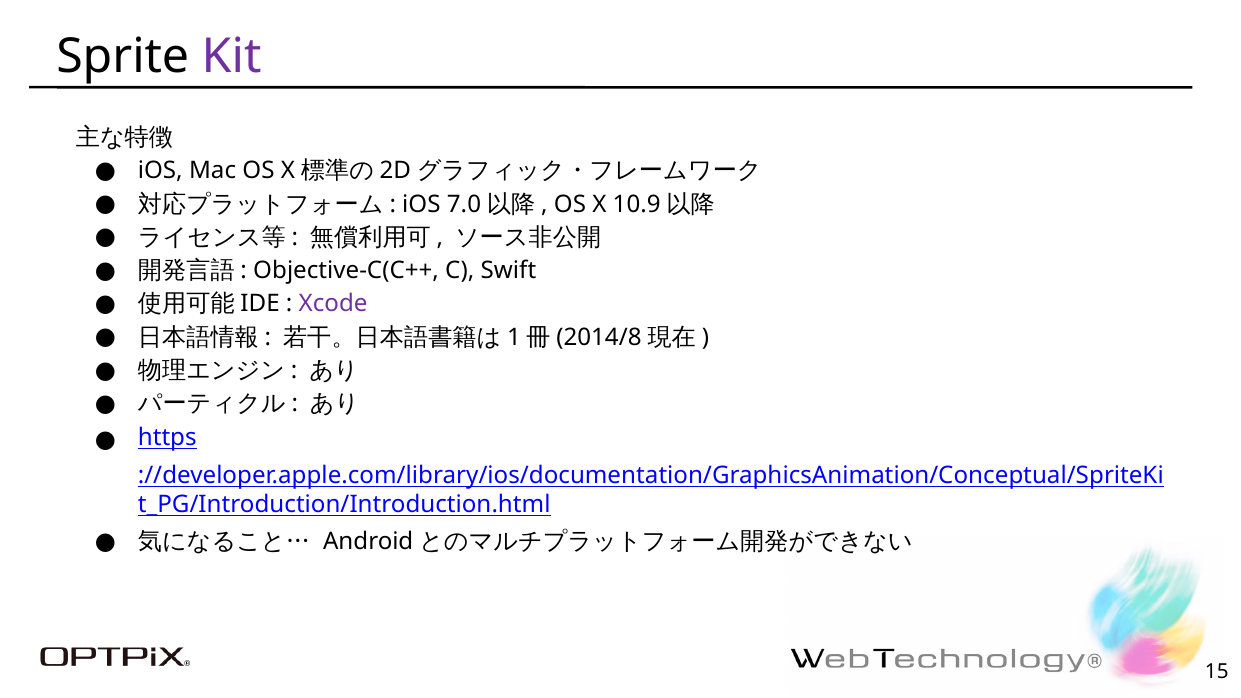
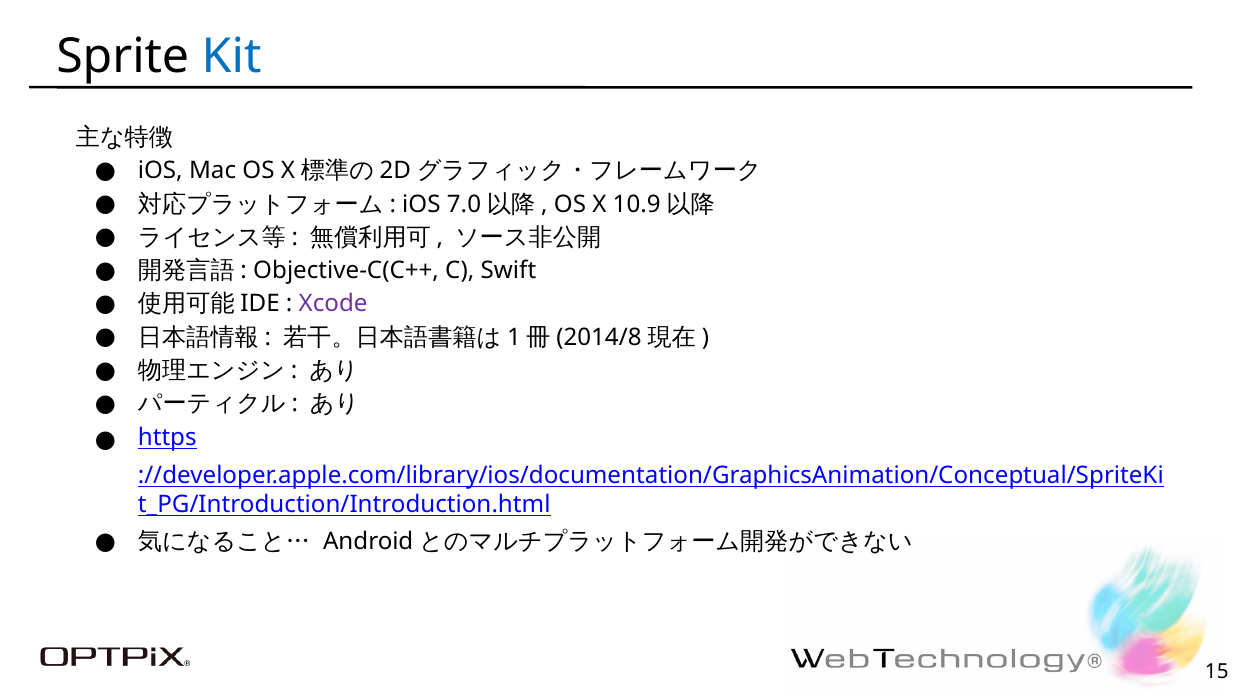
Kit colour: purple -> blue
